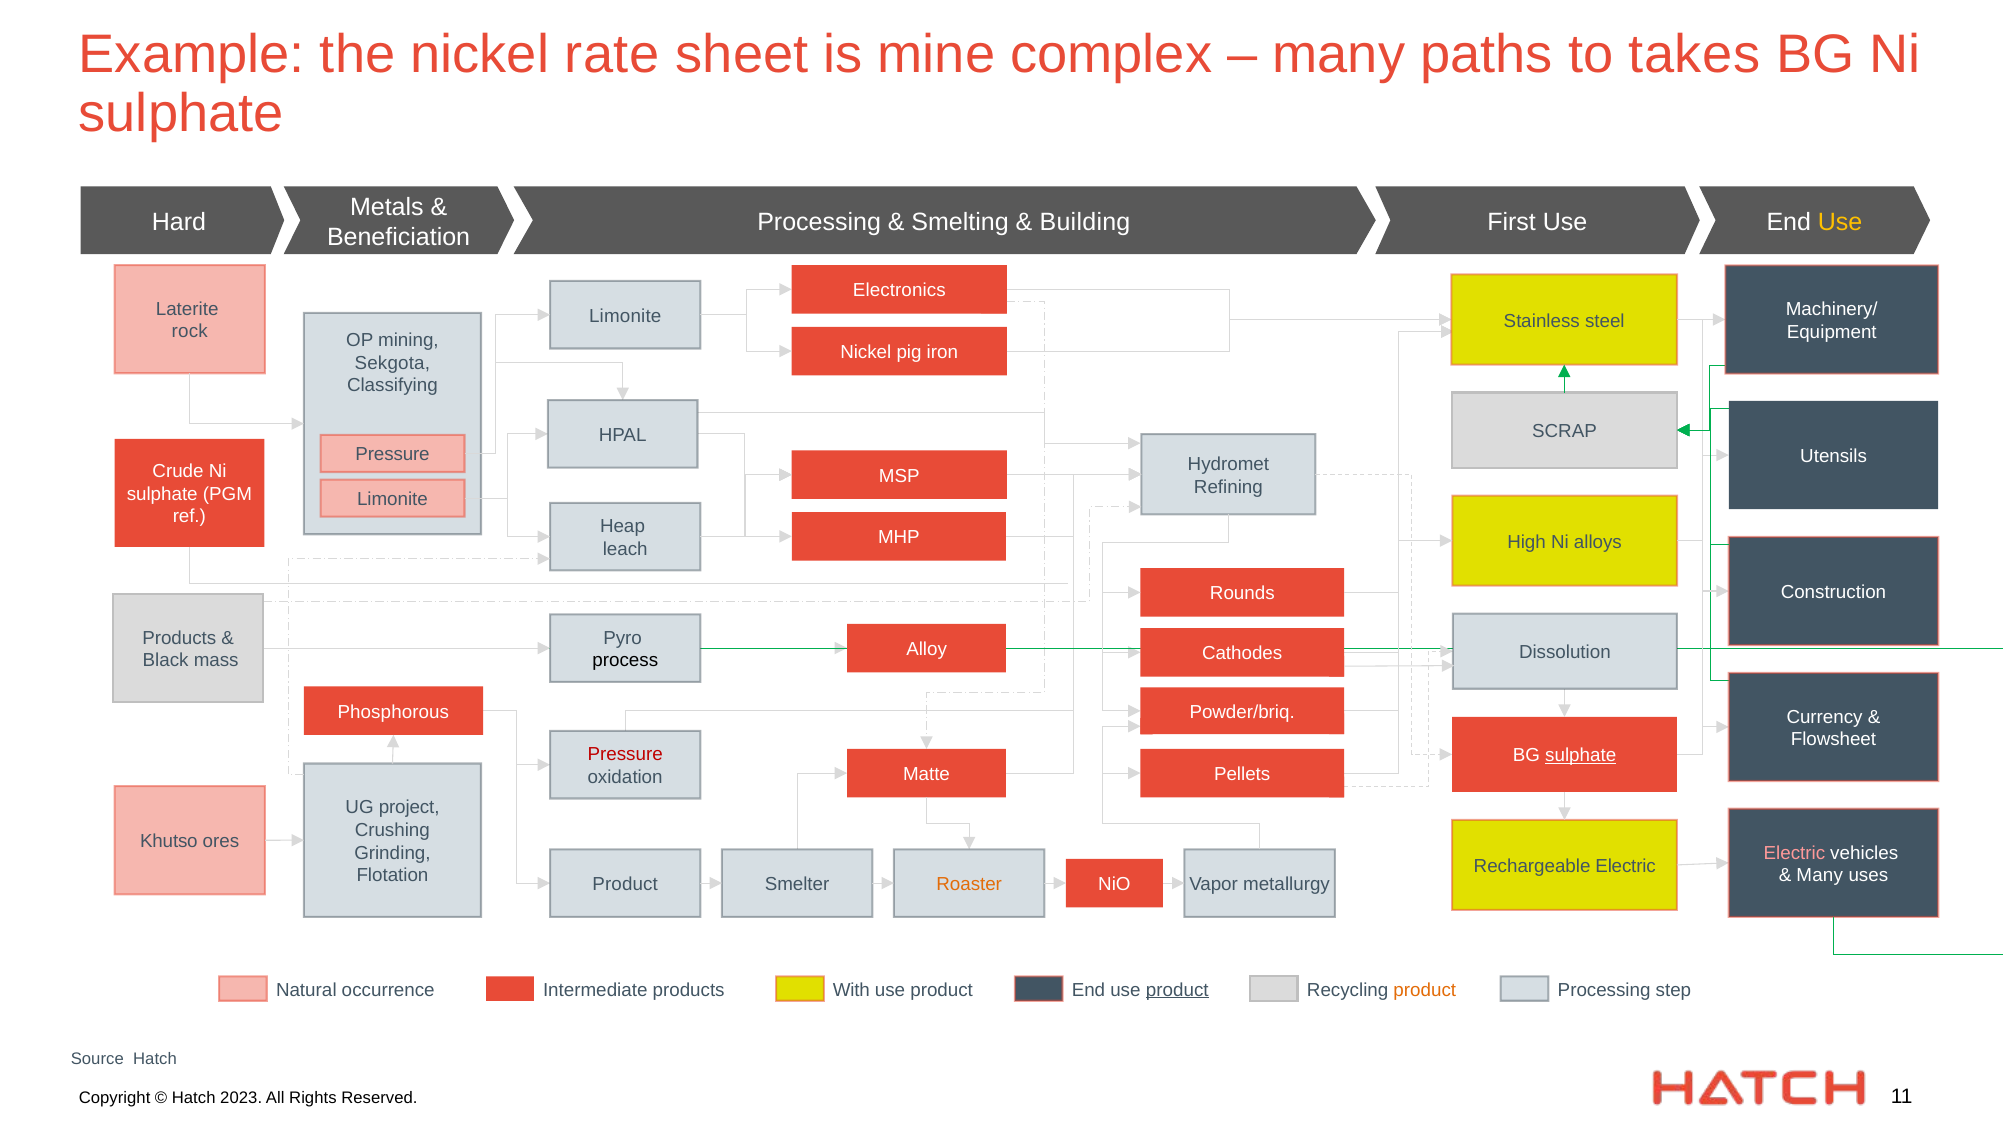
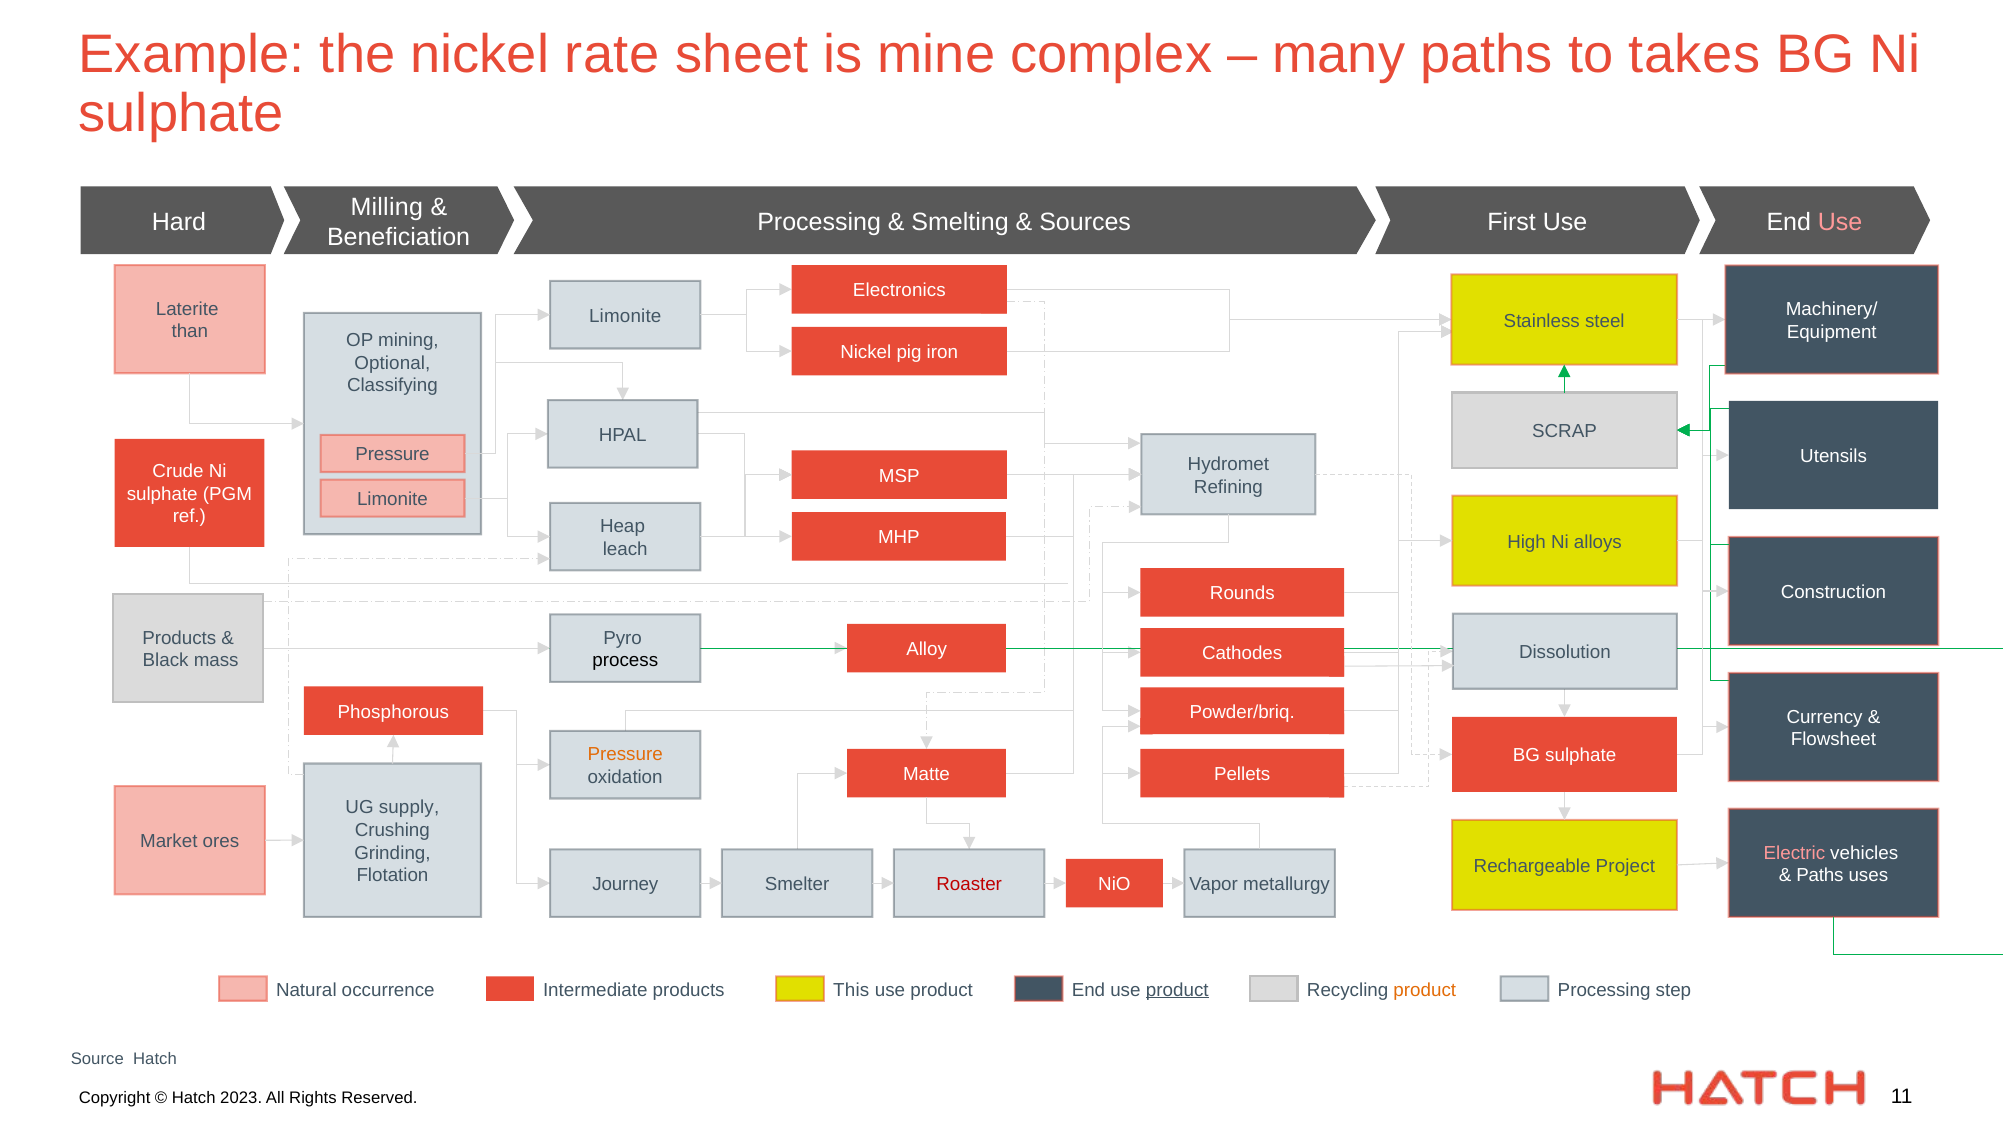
Metals: Metals -> Milling
Building: Building -> Sources
Use at (1840, 222) colour: yellow -> pink
rock: rock -> than
Sekgota: Sekgota -> Optional
Pressure at (625, 754) colour: red -> orange
sulphate at (1581, 755) underline: present -> none
project: project -> supply
Khutso: Khutso -> Market
Rechargeable Electric: Electric -> Project
Many at (1820, 875): Many -> Paths
Product at (625, 884): Product -> Journey
Roaster colour: orange -> red
With: With -> This
